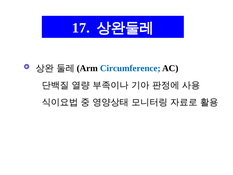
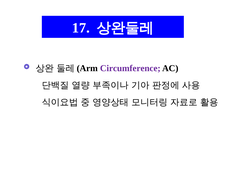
Circumference colour: blue -> purple
